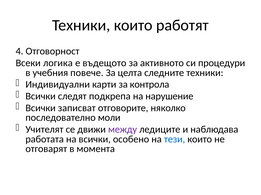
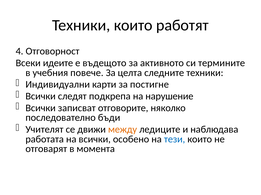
логика: логика -> идеите
процедури: процедури -> термините
контрола: контрола -> постигне
моли: моли -> бъди
между colour: purple -> orange
